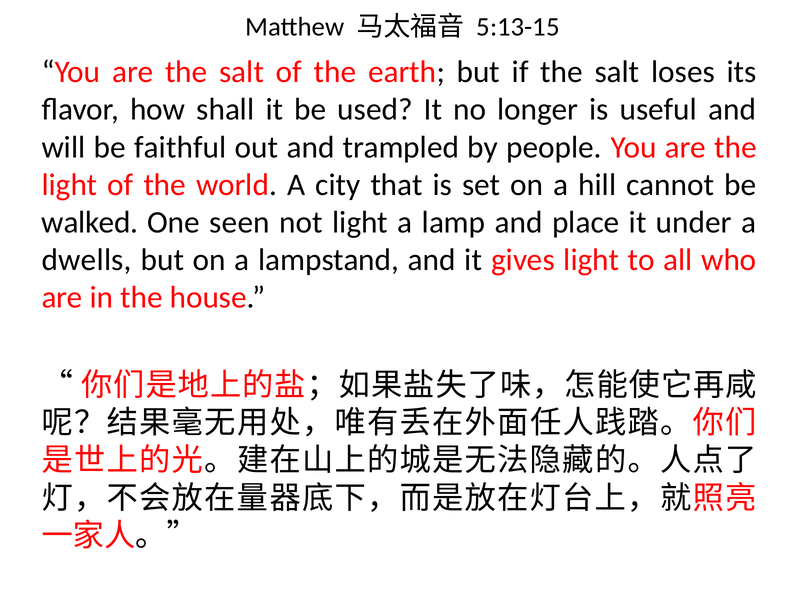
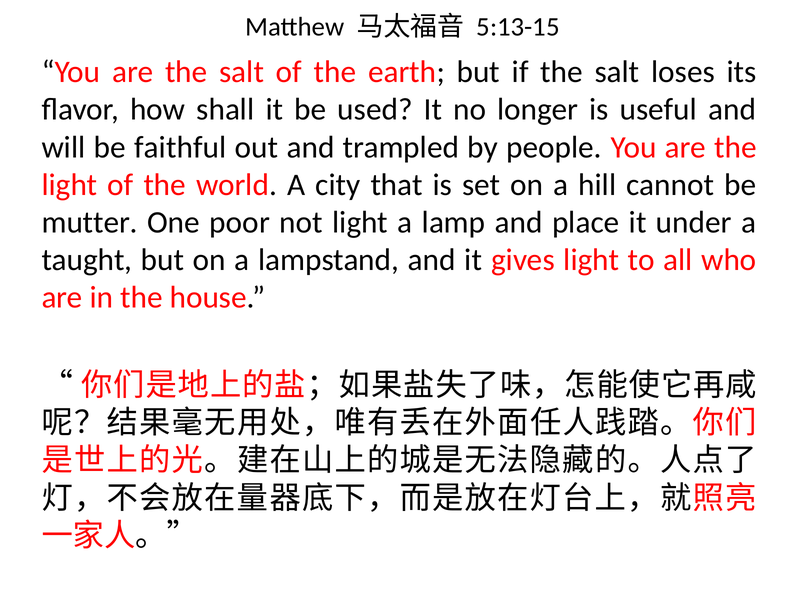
walked: walked -> mutter
seen: seen -> poor
dwells: dwells -> taught
